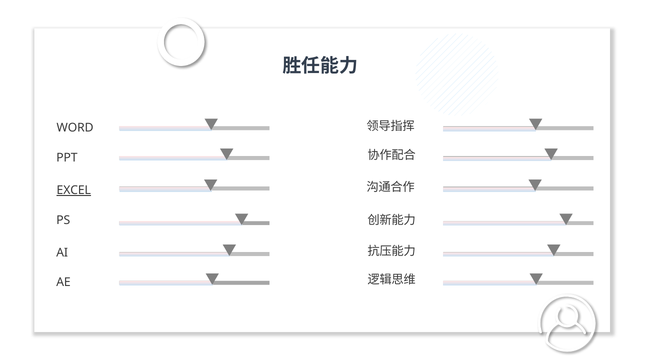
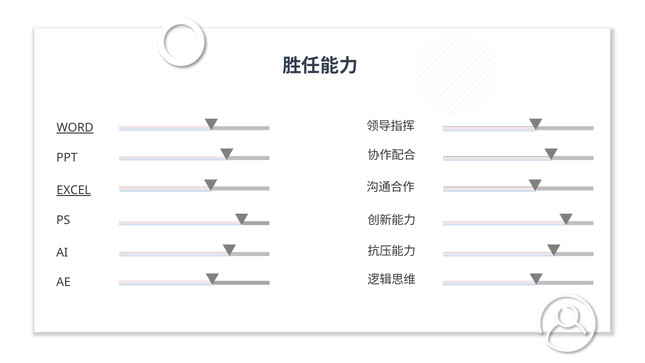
WORD underline: none -> present
